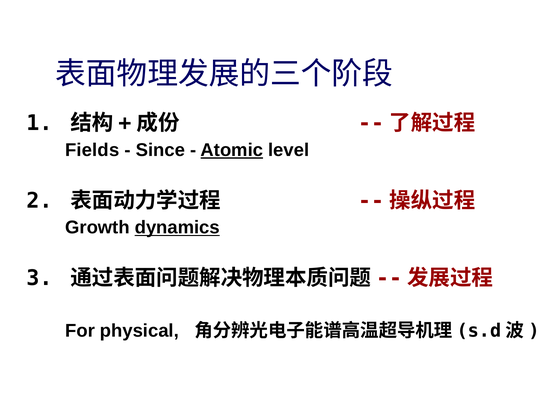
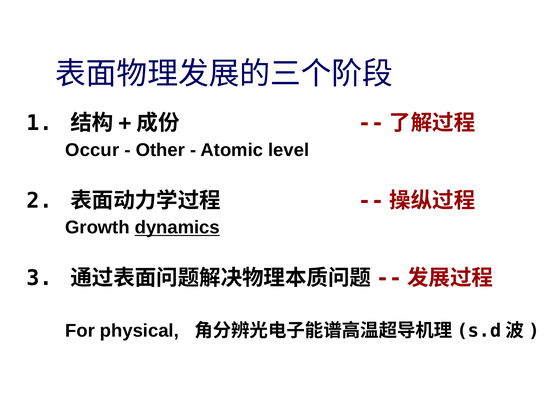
Fields: Fields -> Occur
Since: Since -> Other
Atomic underline: present -> none
